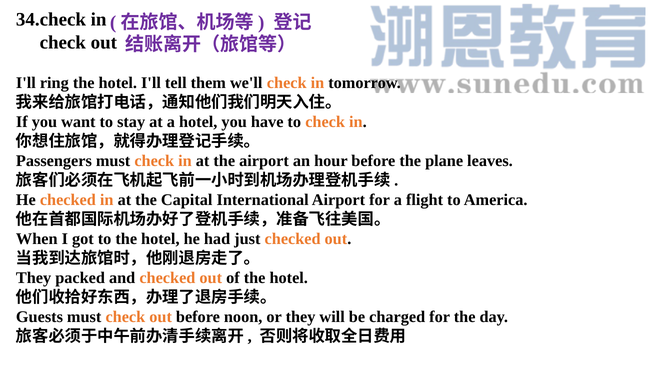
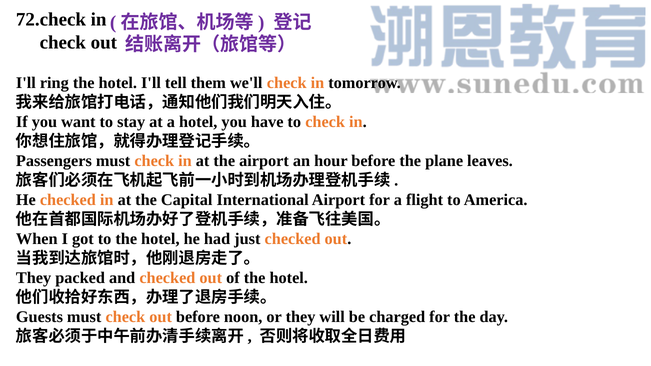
34.check: 34.check -> 72.check
